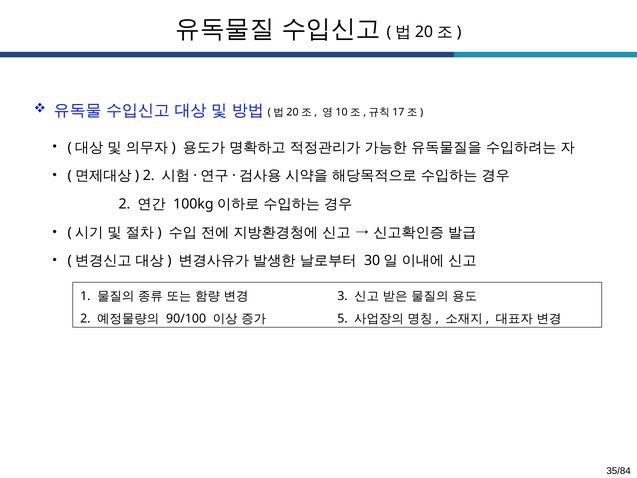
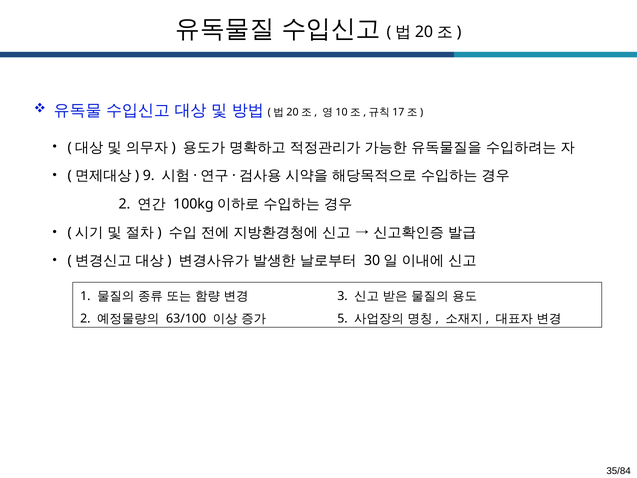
2 at (149, 176): 2 -> 9
90/100: 90/100 -> 63/100
